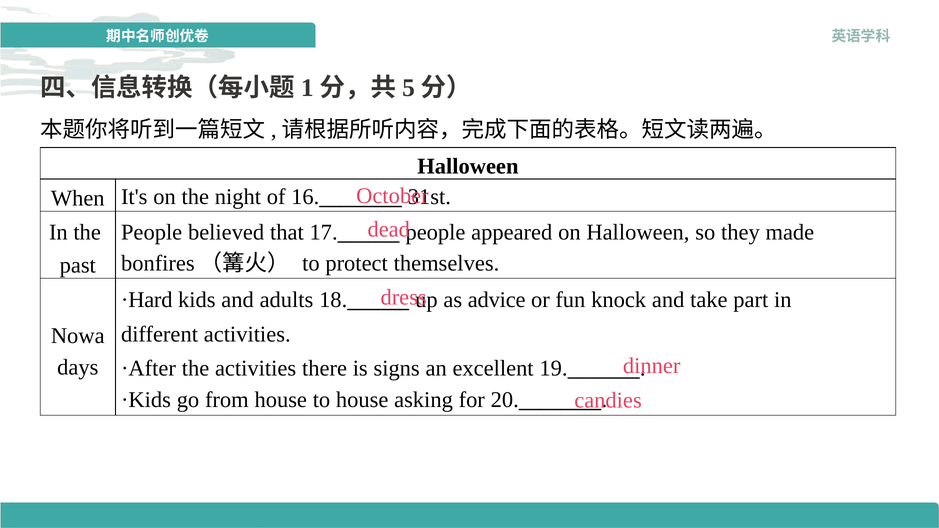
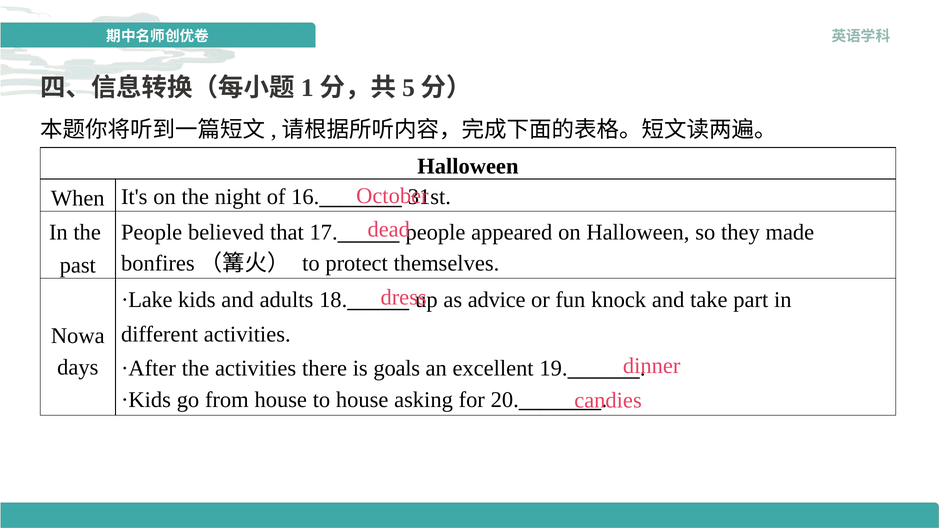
·Hard: ·Hard -> ·Lake
signs: signs -> goals
